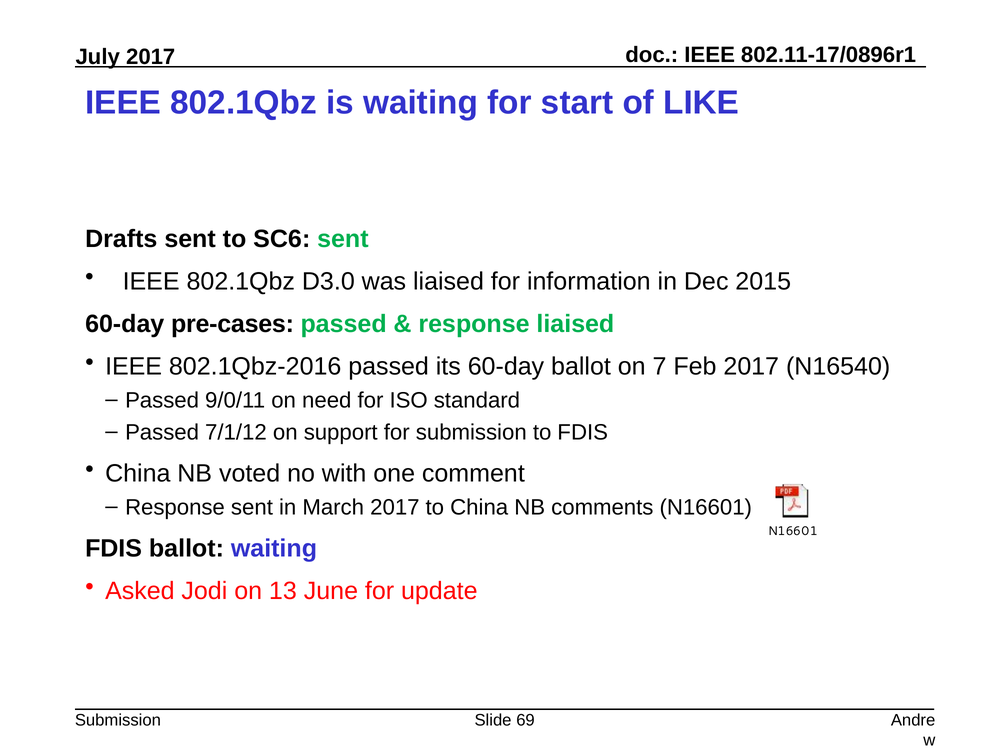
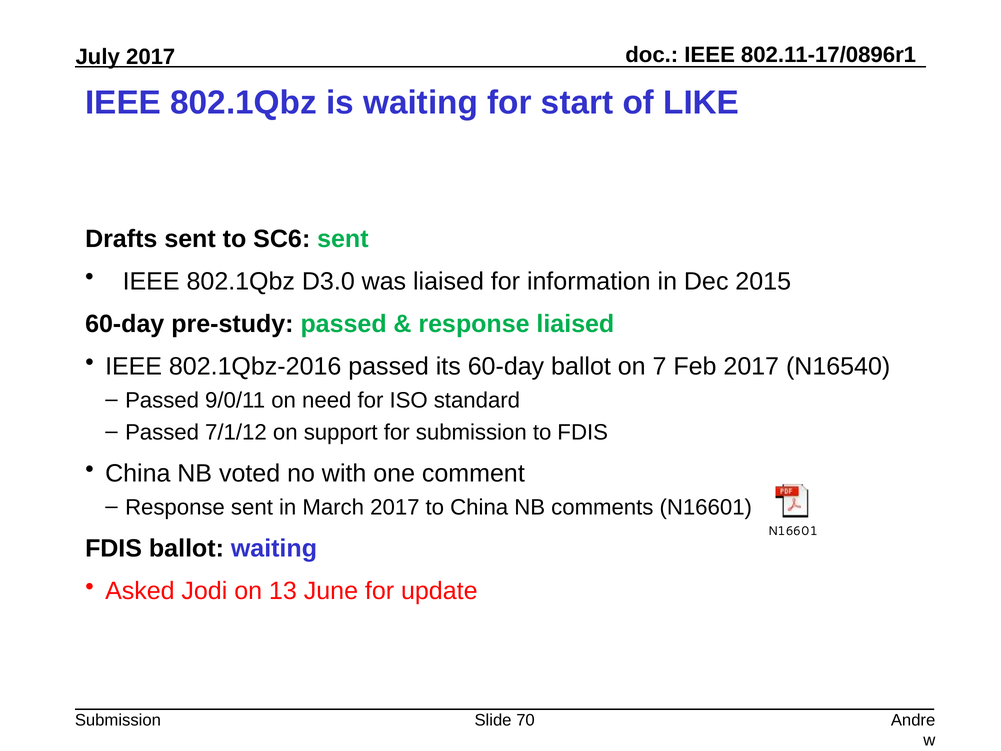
pre-cases: pre-cases -> pre-study
69: 69 -> 70
